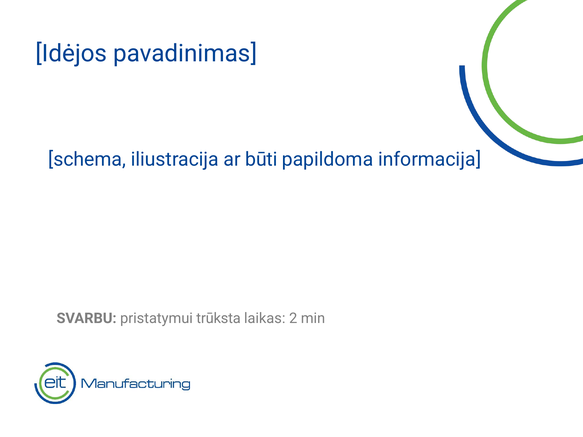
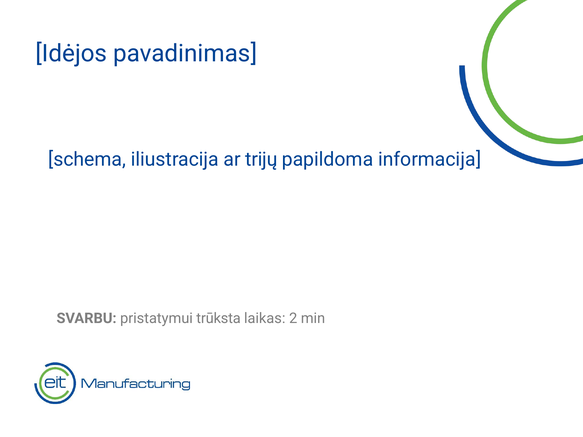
būti: būti -> trijų
